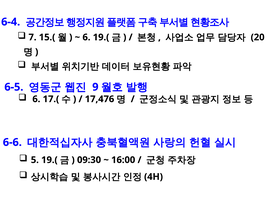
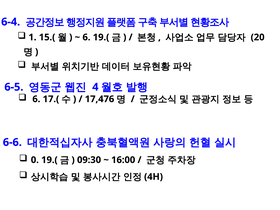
7: 7 -> 1
9: 9 -> 4
5: 5 -> 0
